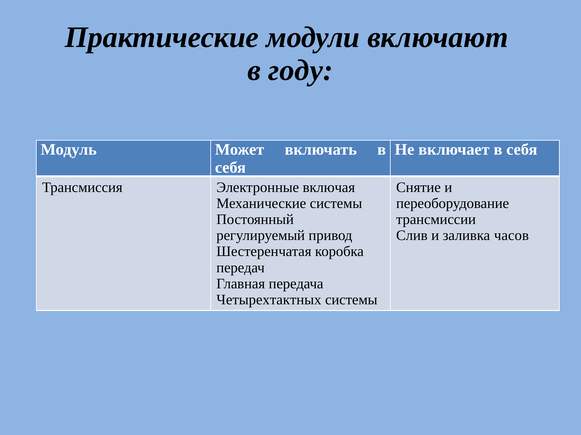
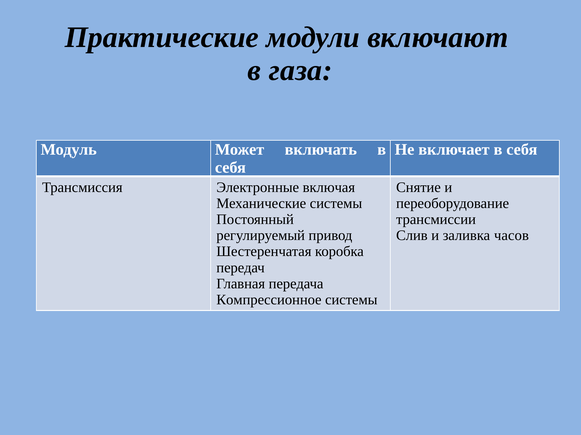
году: году -> газа
Четырехтактных: Четырехтактных -> Компрессионное
